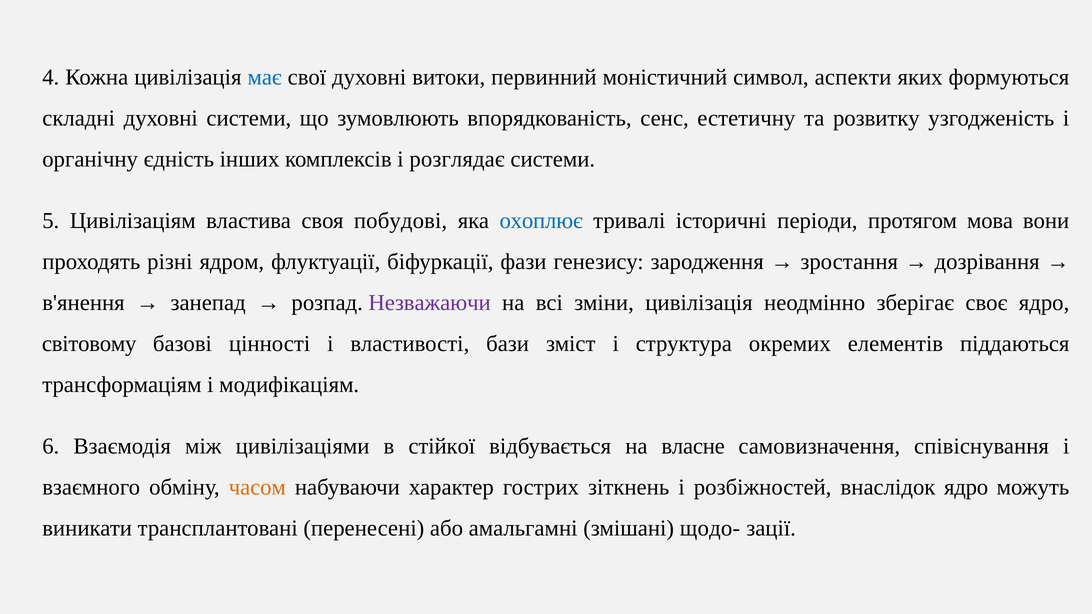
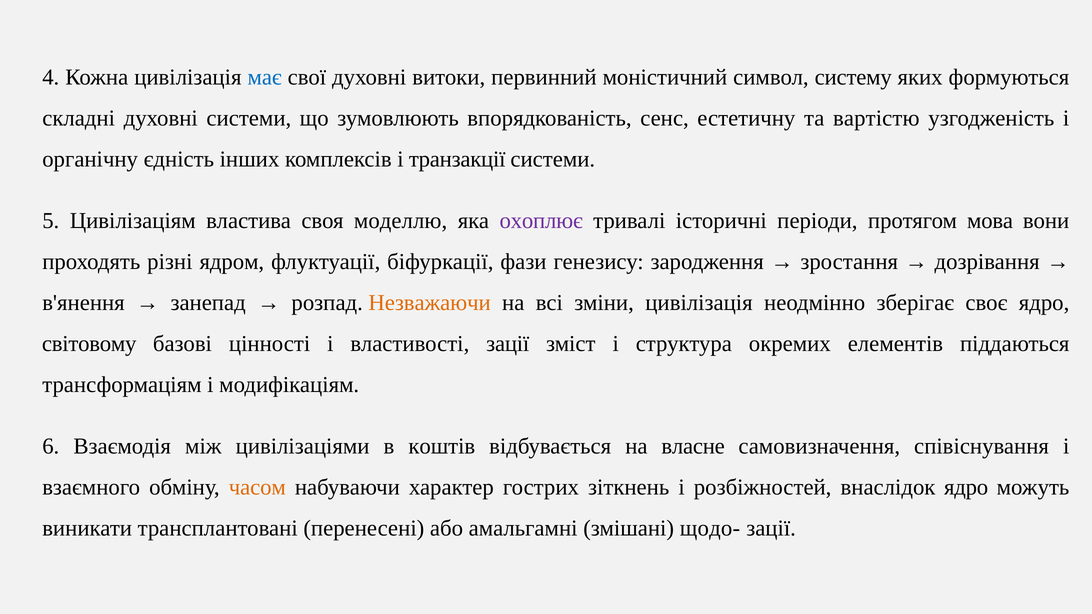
аспекти: аспекти -> систему
розвитку: розвитку -> вартістю
розглядає: розглядає -> транзакції
побудові: побудові -> моделлю
охоплює colour: blue -> purple
Незважаючи colour: purple -> orange
властивості бази: бази -> зації
стійкої: стійкої -> коштів
